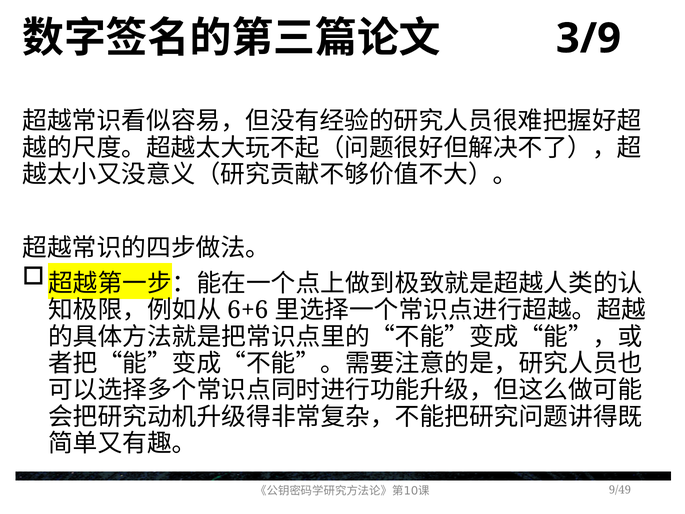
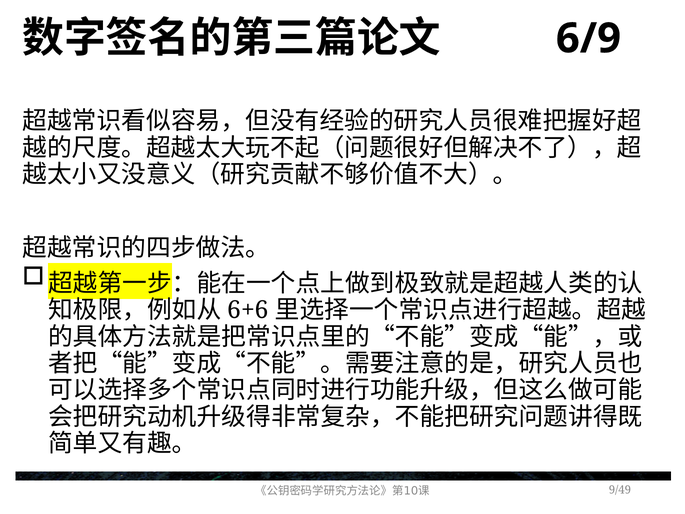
3/9: 3/9 -> 6/9
